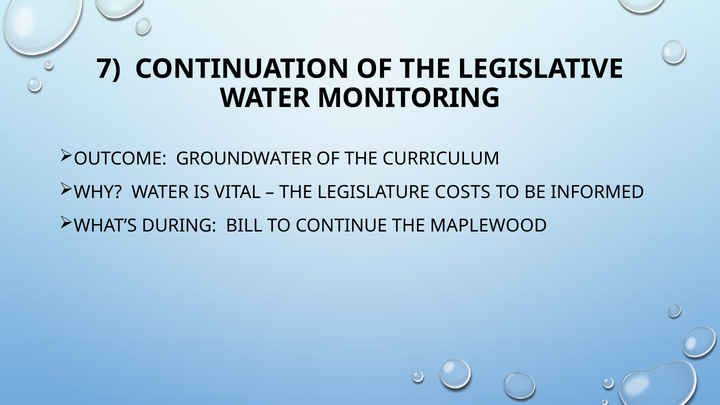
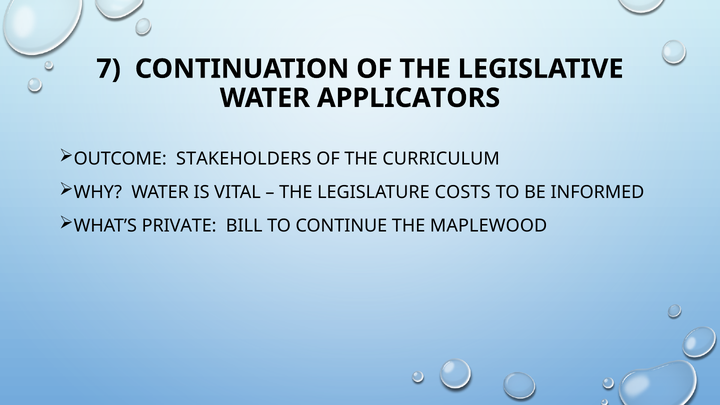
MONITORING: MONITORING -> APPLICATORS
GROUNDWATER: GROUNDWATER -> STAKEHOLDERS
DURING: DURING -> PRIVATE
